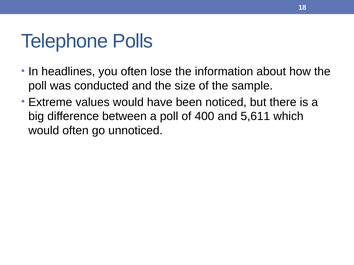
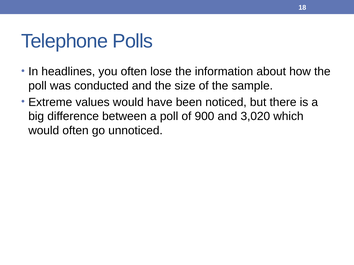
400: 400 -> 900
5,611: 5,611 -> 3,020
